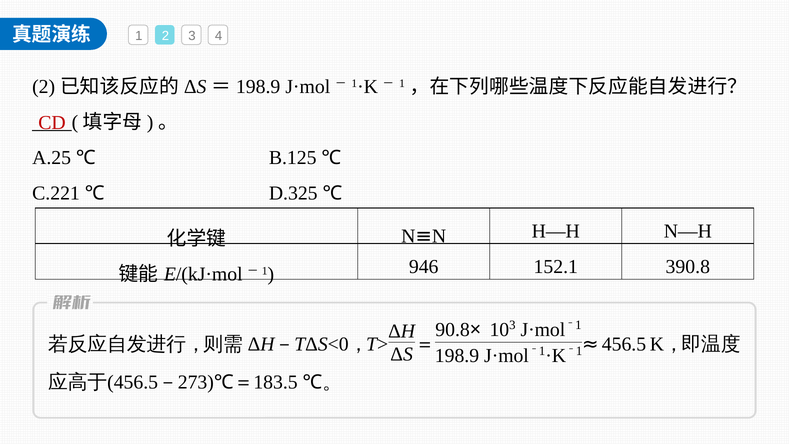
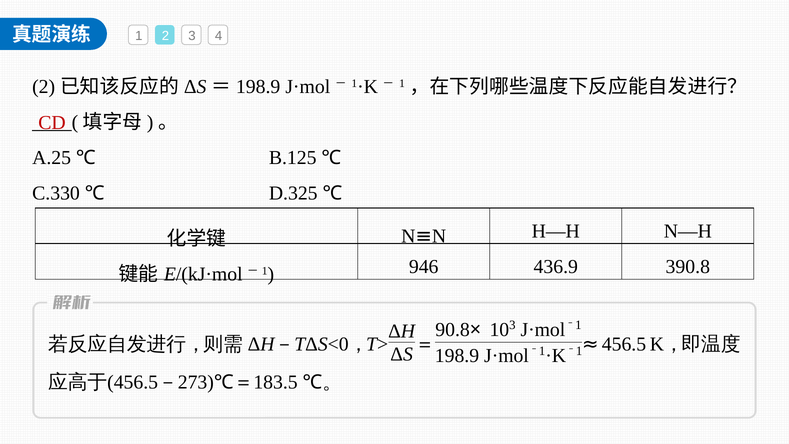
C.221: C.221 -> C.330
152.1: 152.1 -> 436.9
